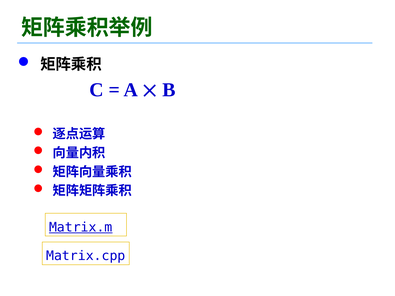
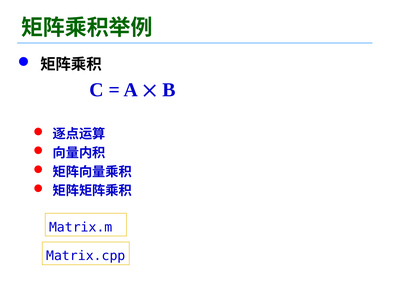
Matrix.m underline: present -> none
